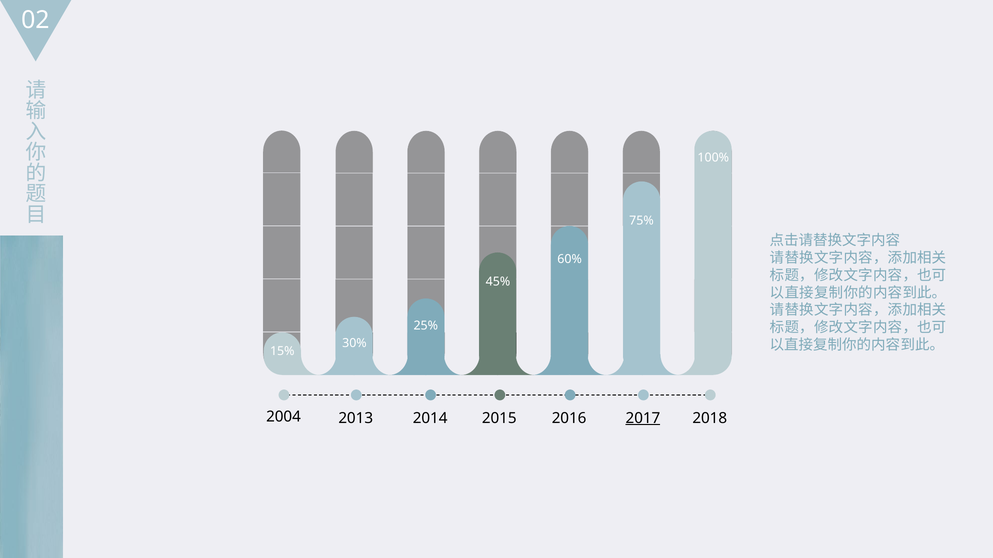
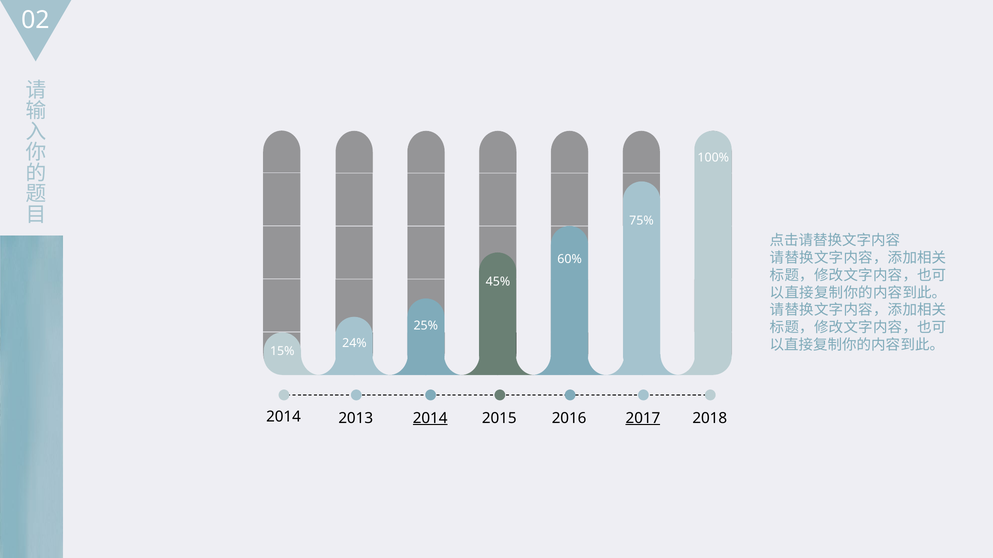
30%: 30% -> 24%
2004 at (283, 417): 2004 -> 2014
2014 at (430, 419) underline: none -> present
